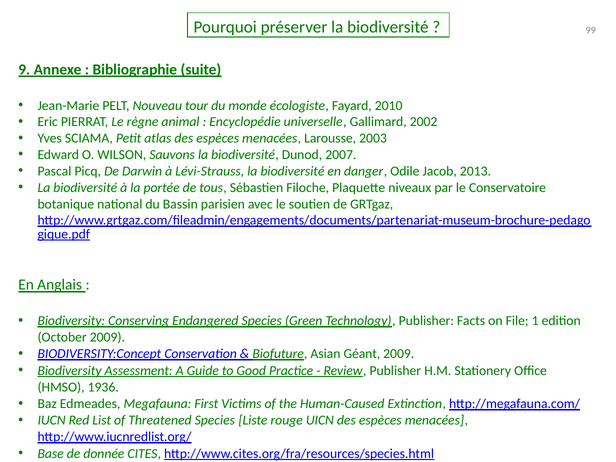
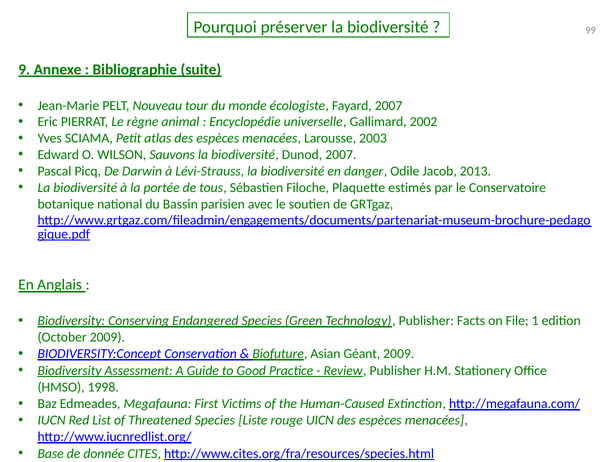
Fayard 2010: 2010 -> 2007
niveaux: niveaux -> estimés
1936: 1936 -> 1998
